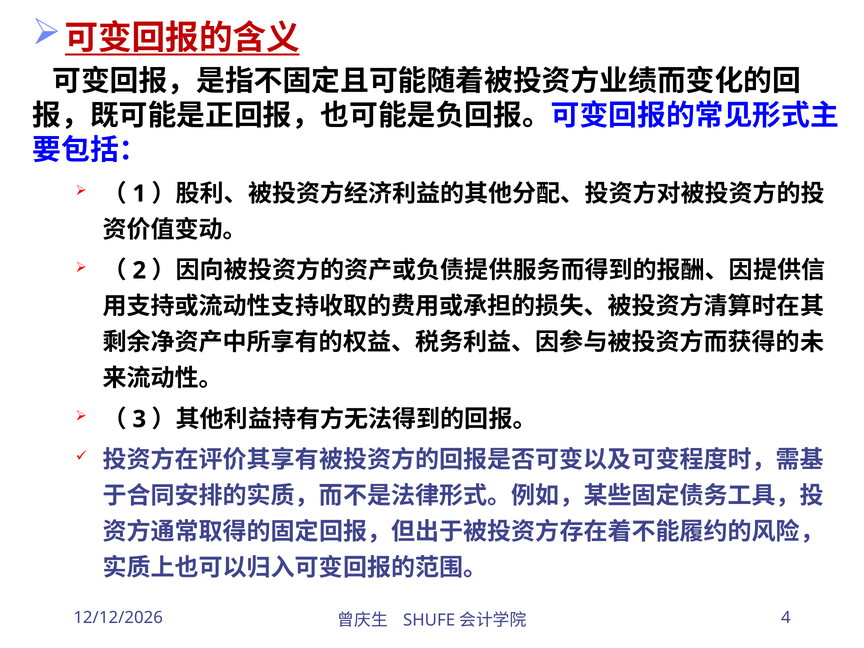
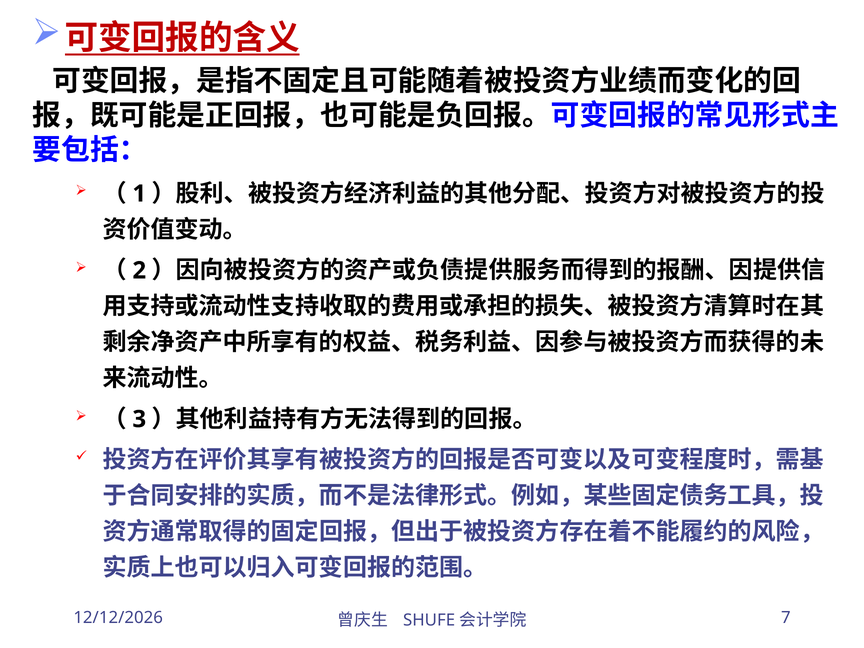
4: 4 -> 7
